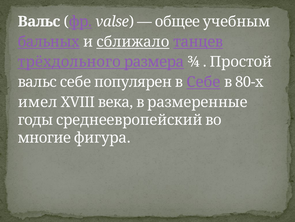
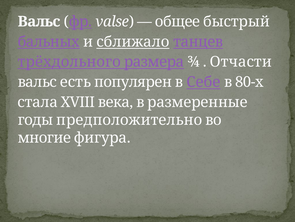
учебным: учебным -> быстрый
Простой: Простой -> Отчасти
вальс себе: себе -> есть
имел: имел -> стала
среднеевропейский: среднеевропейский -> предположительно
